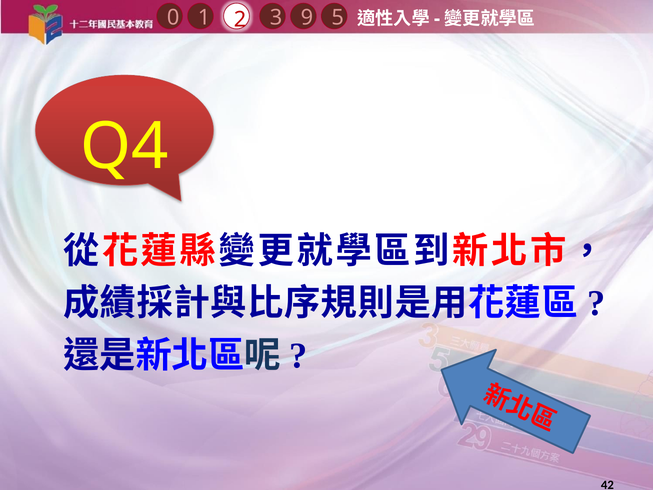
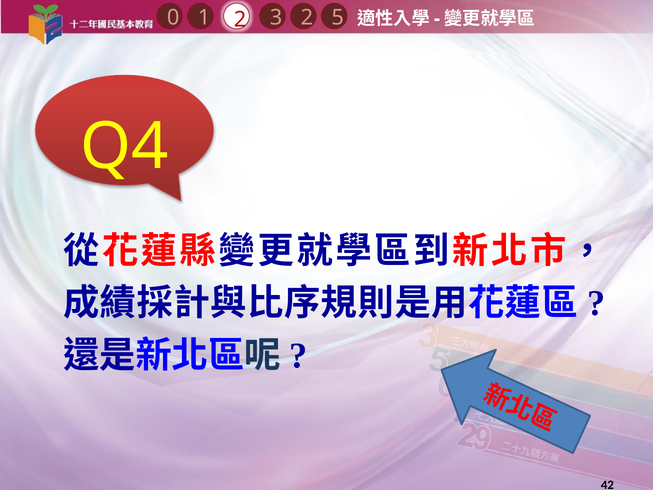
1 9: 9 -> 2
